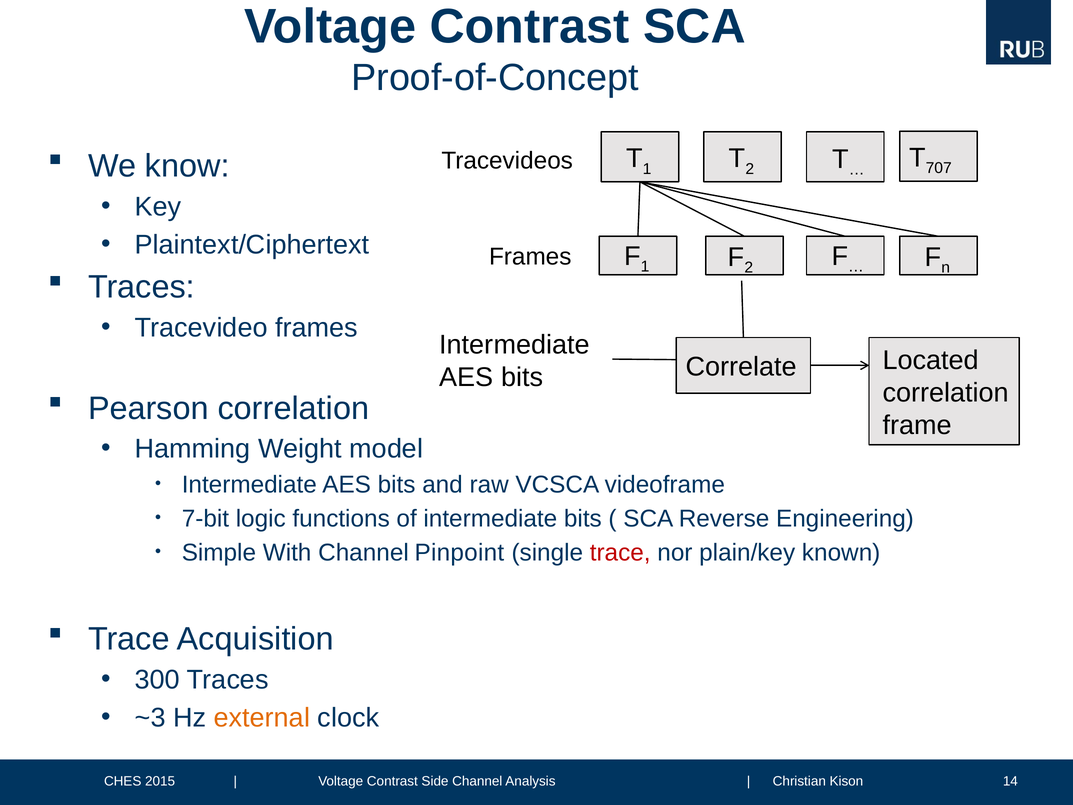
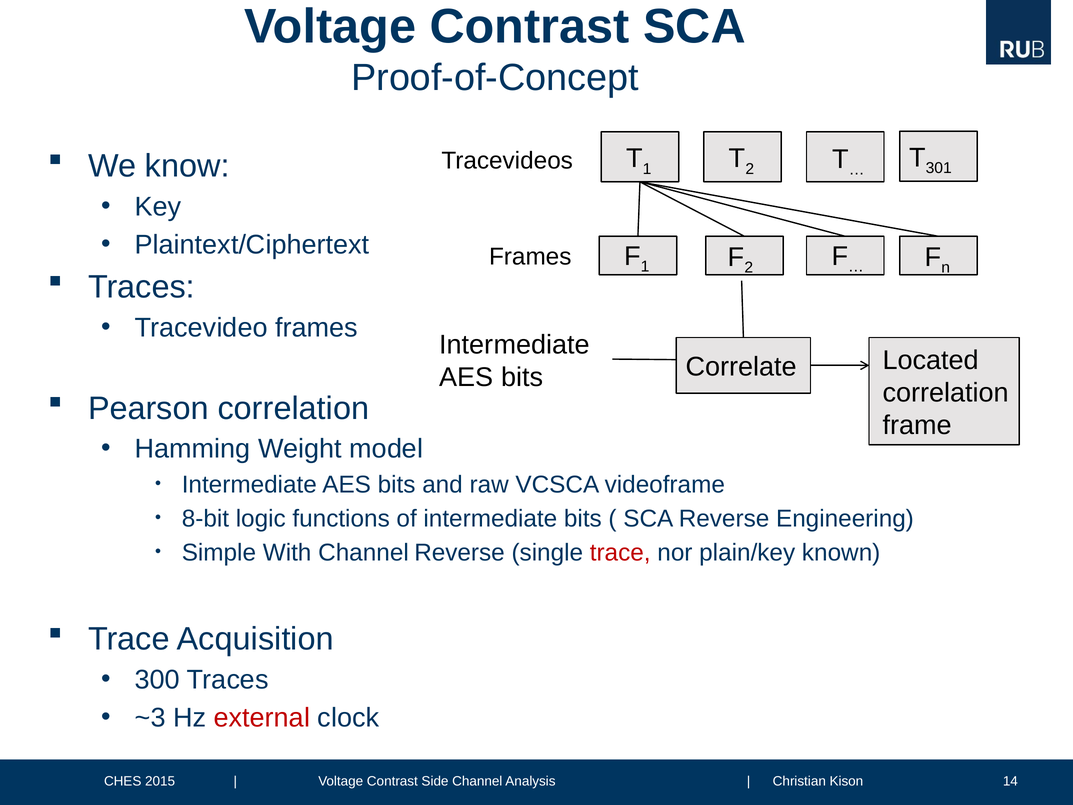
707: 707 -> 301
7-bit: 7-bit -> 8-bit
Channel Pinpoint: Pinpoint -> Reverse
external colour: orange -> red
